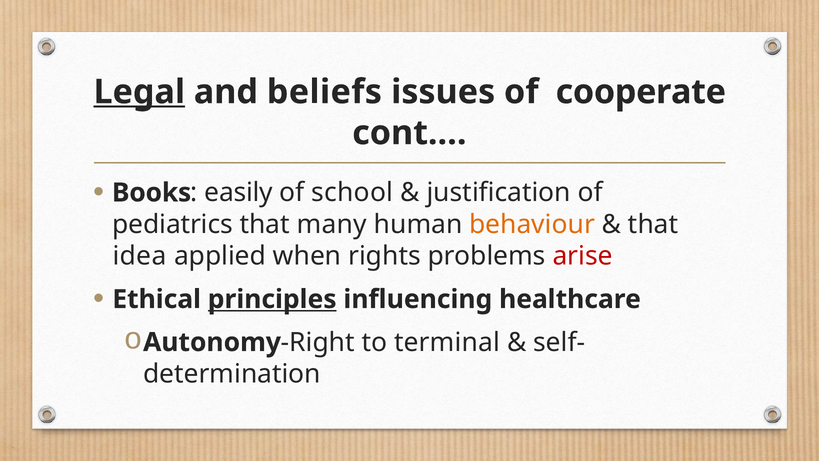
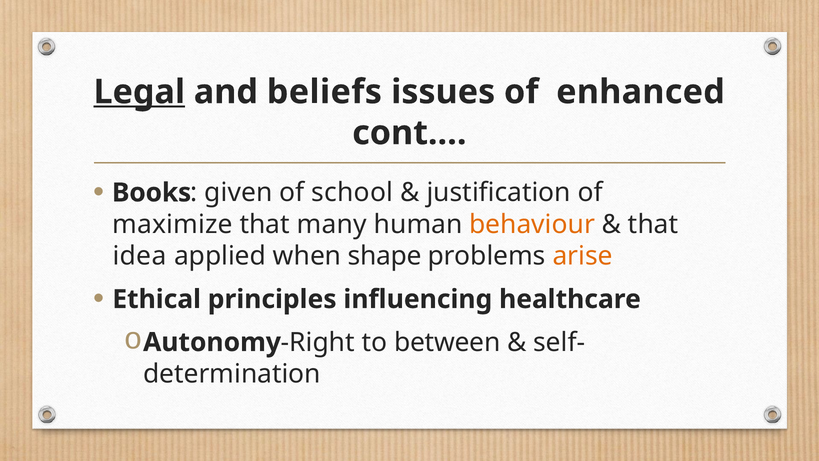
cooperate: cooperate -> enhanced
easily: easily -> given
pediatrics: pediatrics -> maximize
rights: rights -> shape
arise colour: red -> orange
principles underline: present -> none
terminal: terminal -> between
